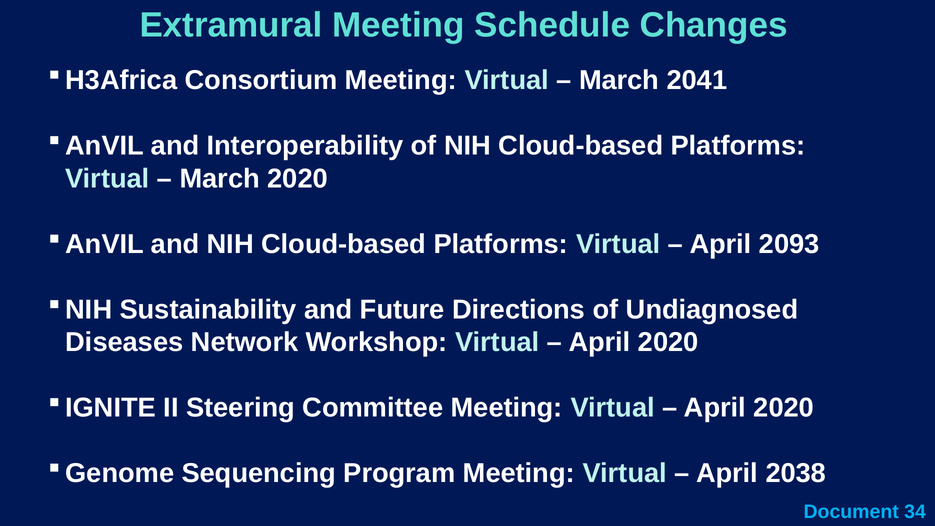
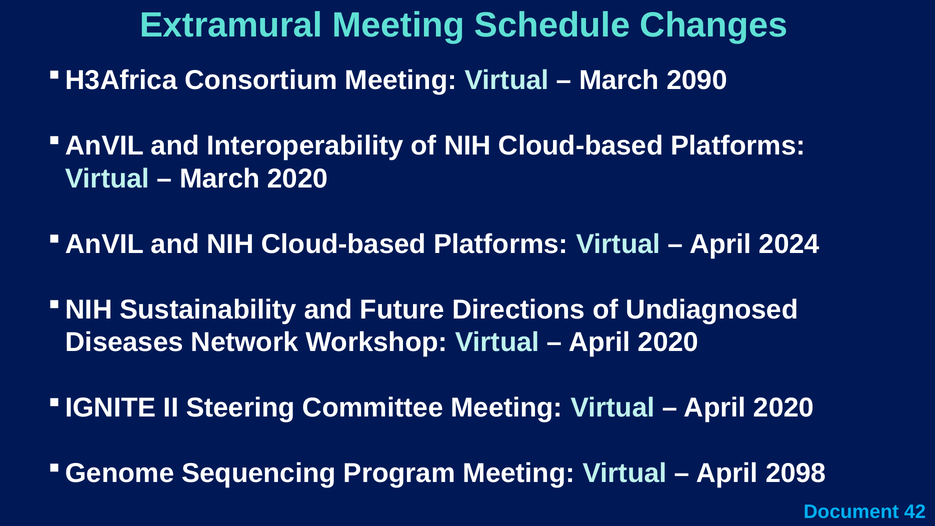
2041: 2041 -> 2090
2093: 2093 -> 2024
2038: 2038 -> 2098
34: 34 -> 42
